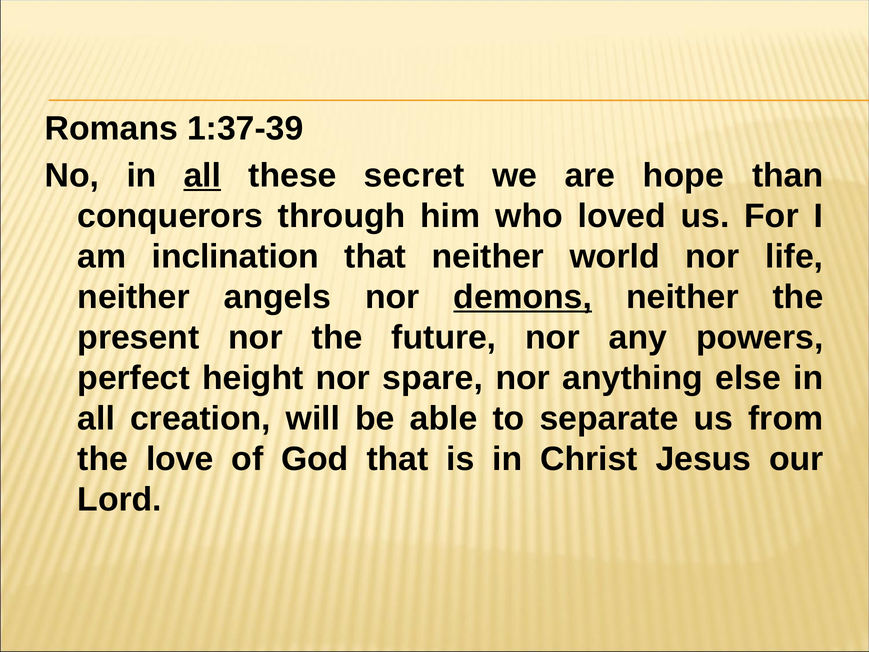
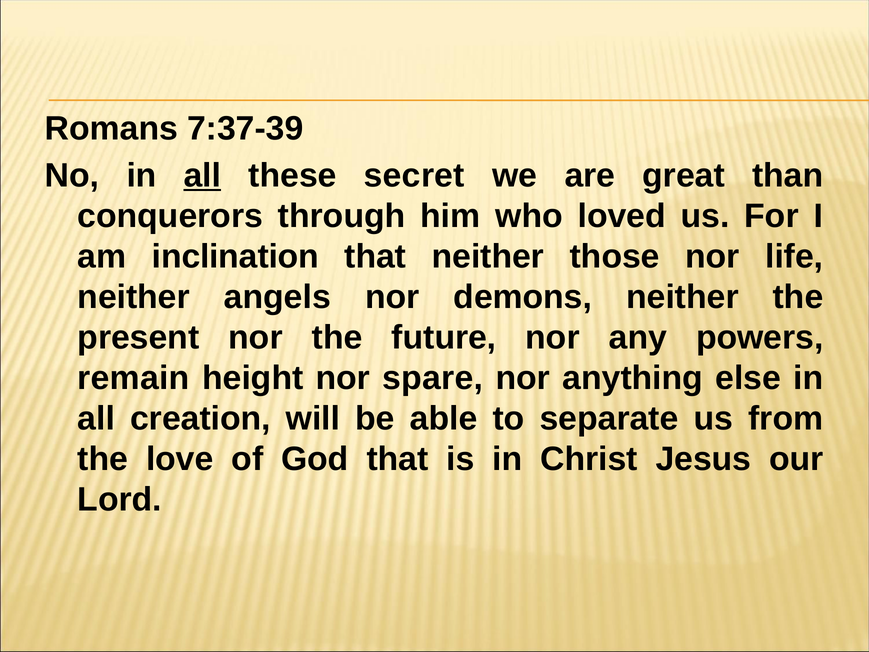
1:37-39: 1:37-39 -> 7:37-39
hope: hope -> great
world: world -> those
demons underline: present -> none
perfect: perfect -> remain
